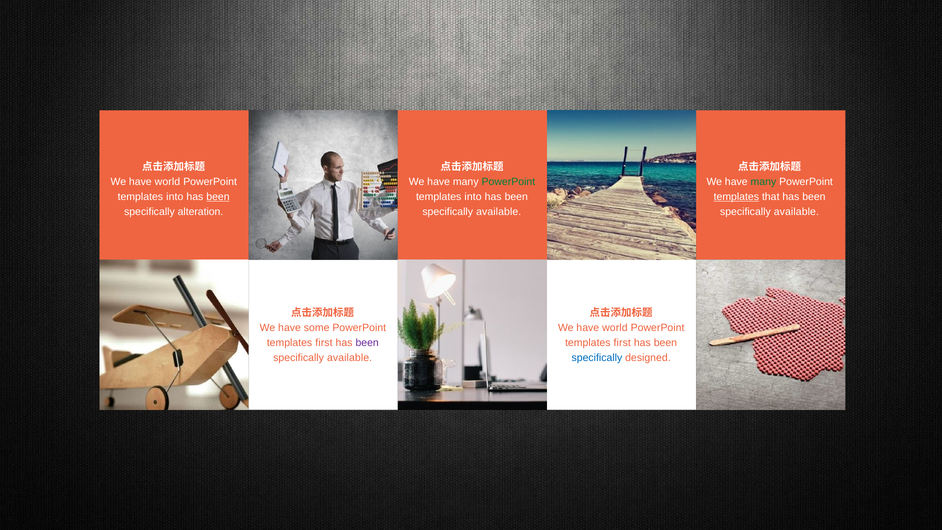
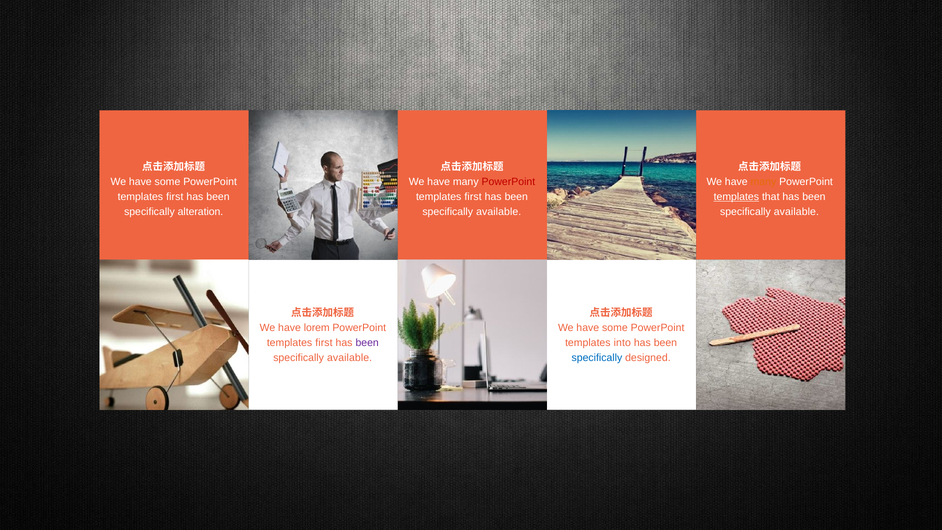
world at (167, 182): world -> some
PowerPoint at (508, 182) colour: green -> red
many at (763, 182) colour: green -> orange
into at (175, 197): into -> first
been at (218, 197) underline: present -> none
into at (473, 197): into -> first
some: some -> lorem
world at (615, 328): world -> some
first at (622, 343): first -> into
